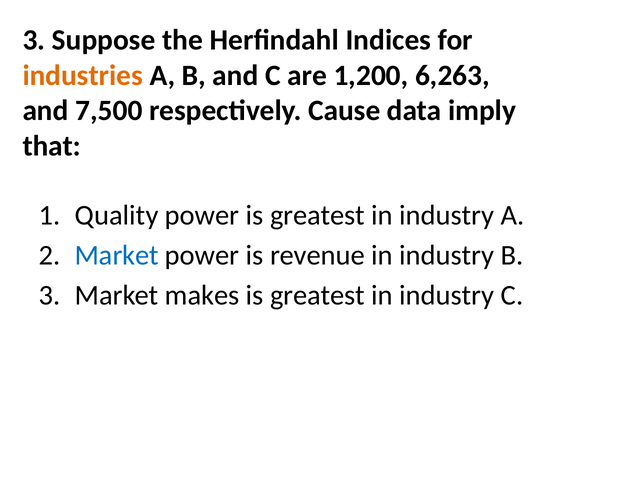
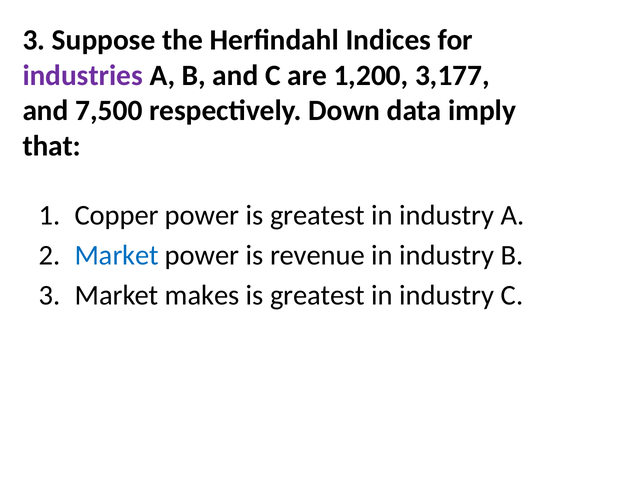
industries colour: orange -> purple
6,263: 6,263 -> 3,177
Cause: Cause -> Down
Quality: Quality -> Copper
